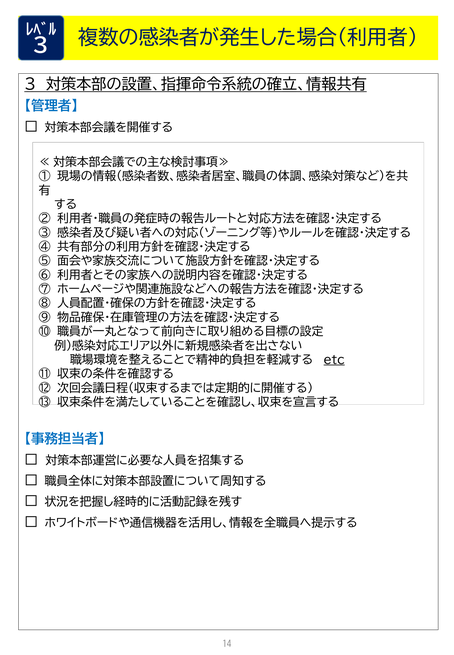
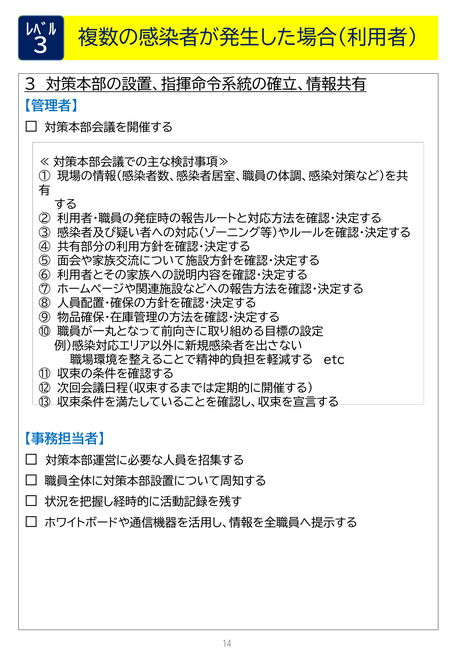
etc underline: present -> none
